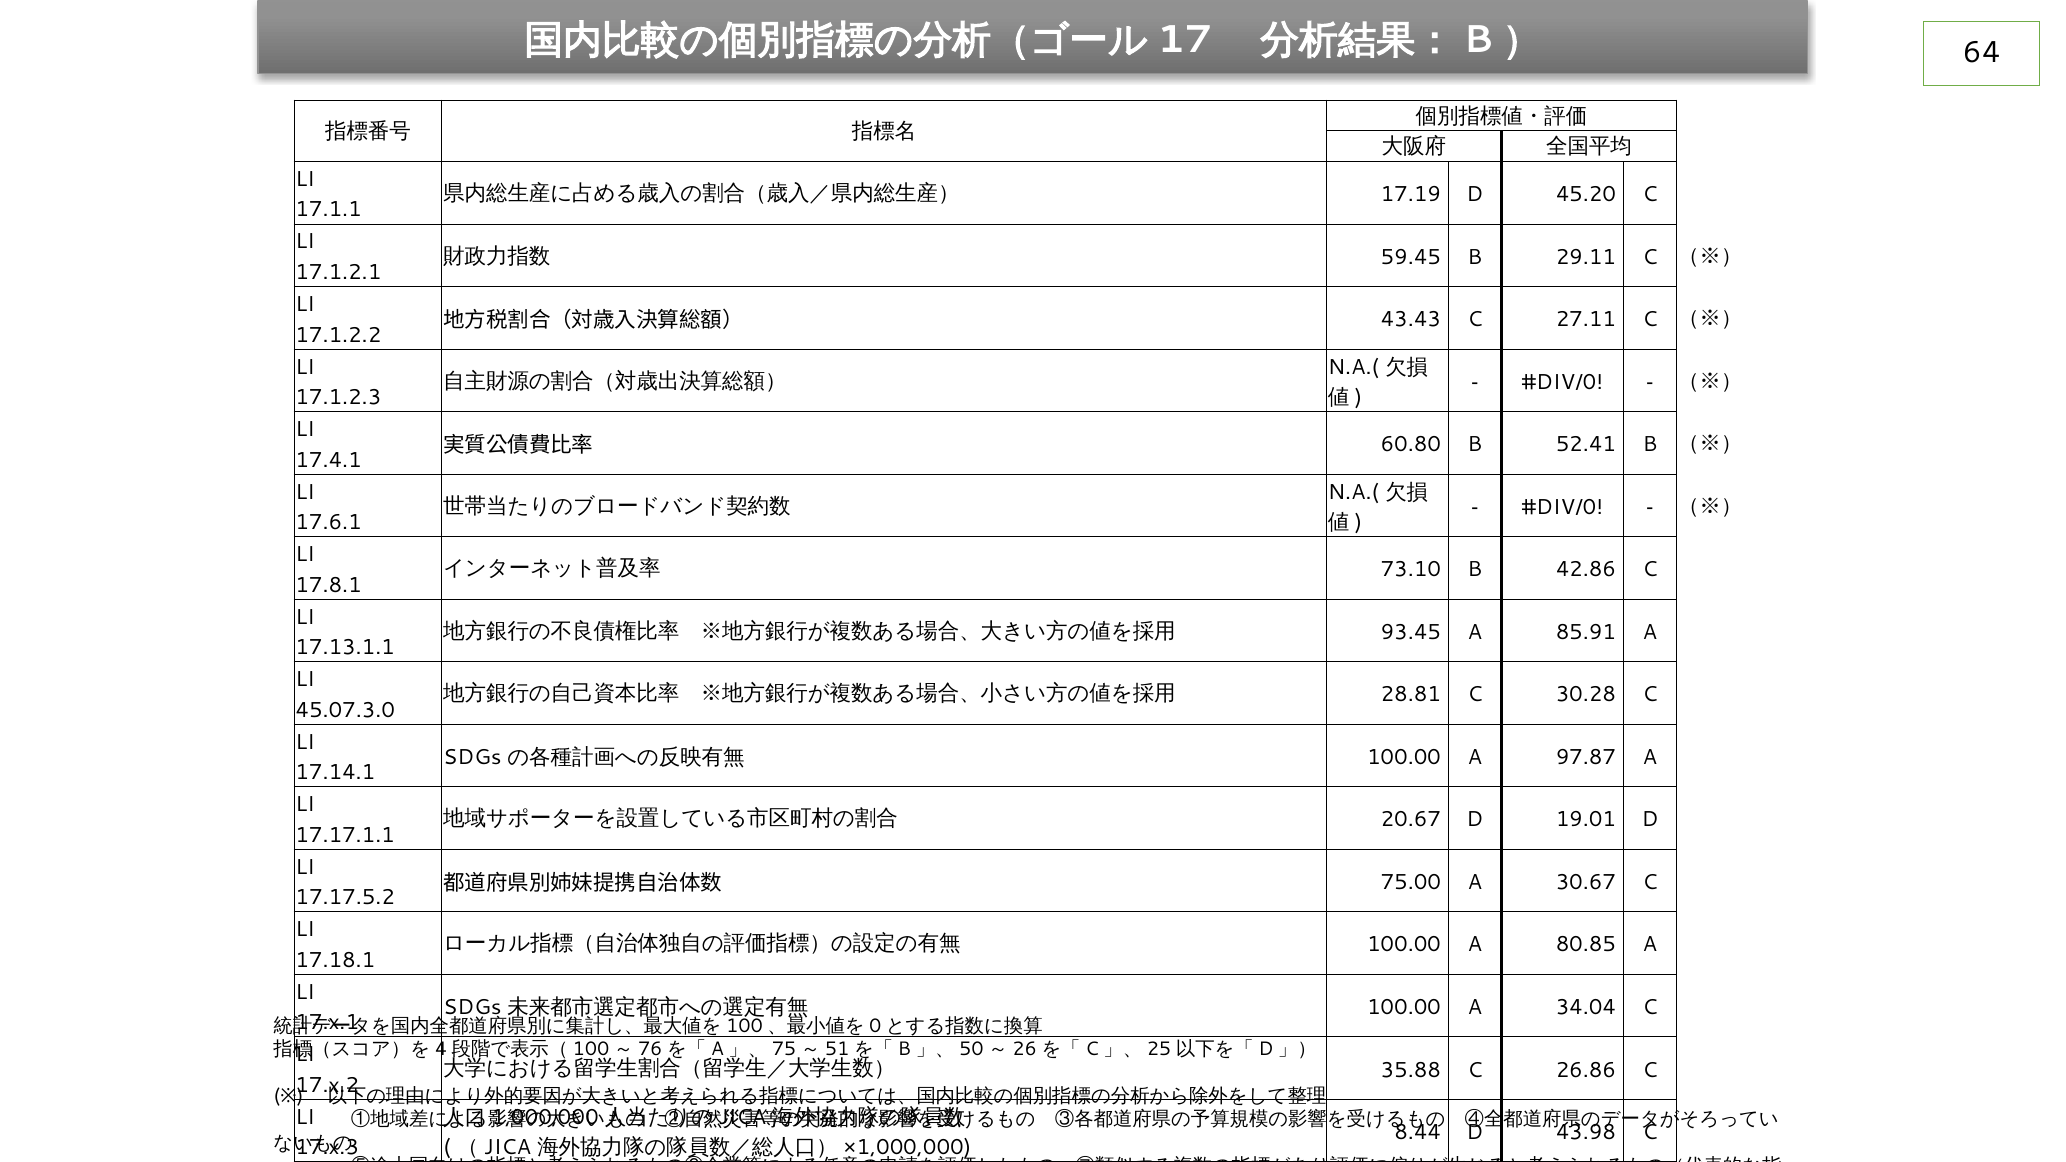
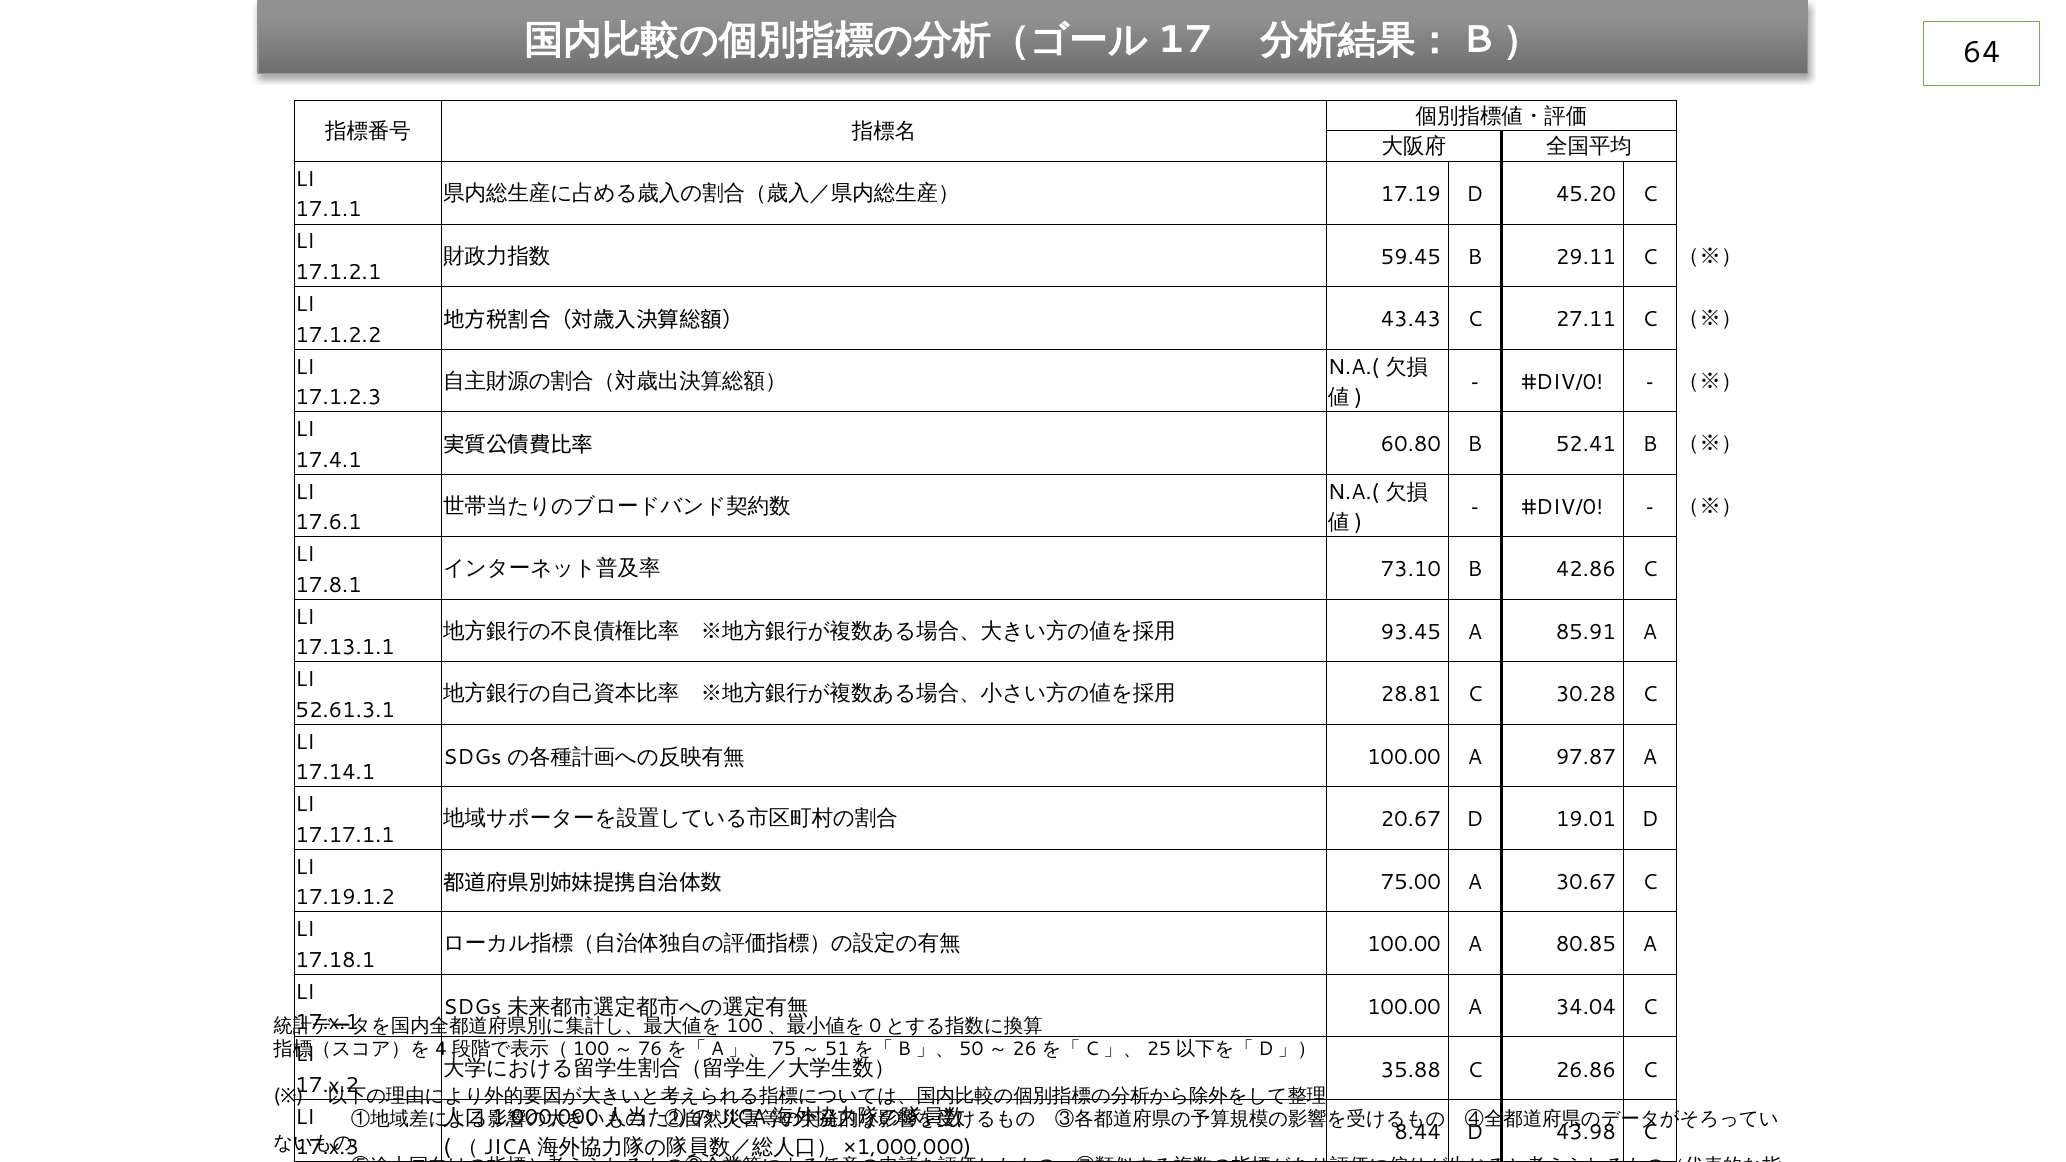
45.07.3.0: 45.07.3.0 -> 52.61.3.1
17.17.5.2: 17.17.5.2 -> 17.19.1.2
